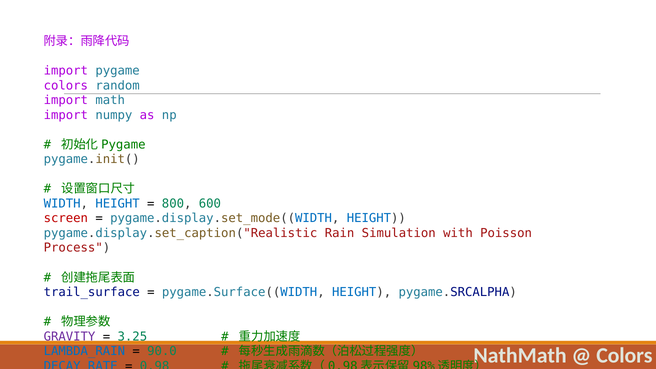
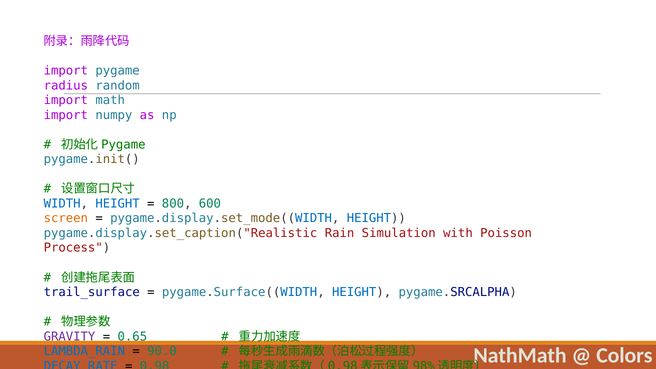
colors at (66, 86): colors -> radius
screen colour: red -> orange
3.25: 3.25 -> 0.65
